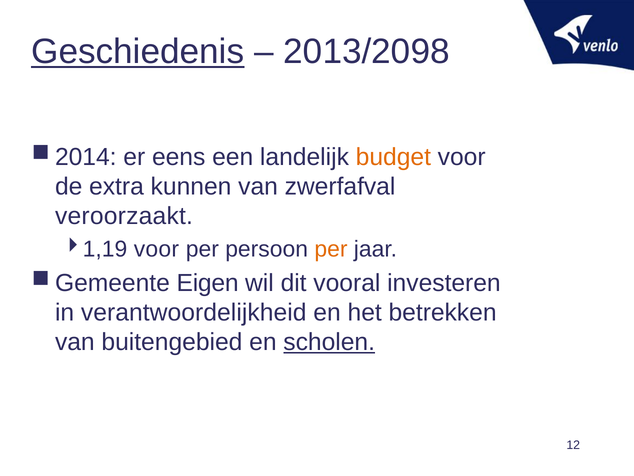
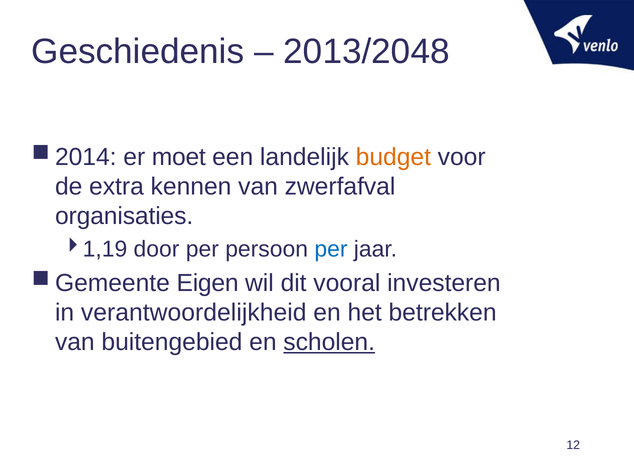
Geschiedenis underline: present -> none
2013/2098: 2013/2098 -> 2013/2048
eens: eens -> moet
kunnen: kunnen -> kennen
veroorzaakt: veroorzaakt -> organisaties
voor at (156, 249): voor -> door
per at (331, 249) colour: orange -> blue
